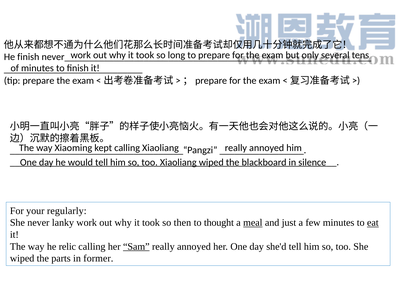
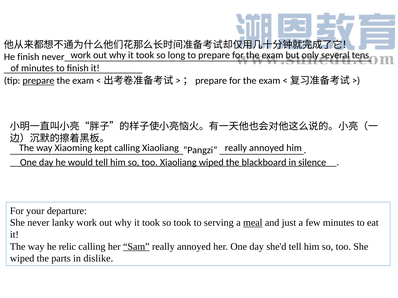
prepare at (38, 81) underline: none -> present
regularly: regularly -> departure
so then: then -> took
thought: thought -> serving
eat underline: present -> none
former: former -> dislike
